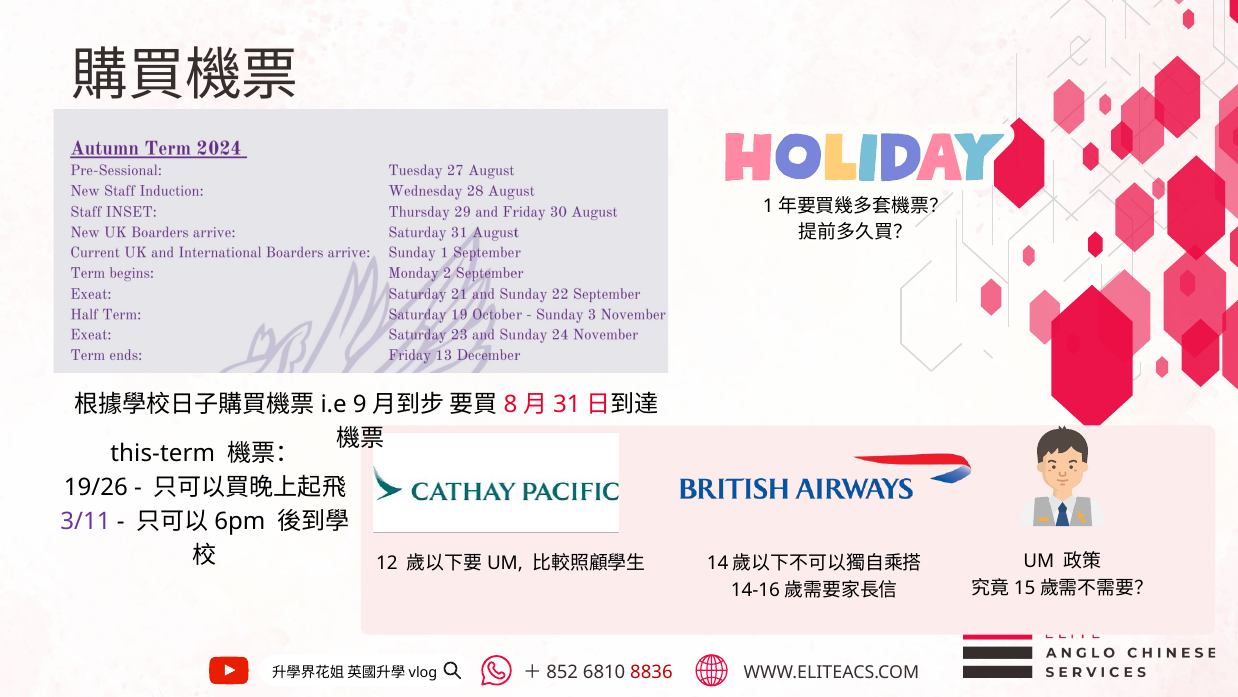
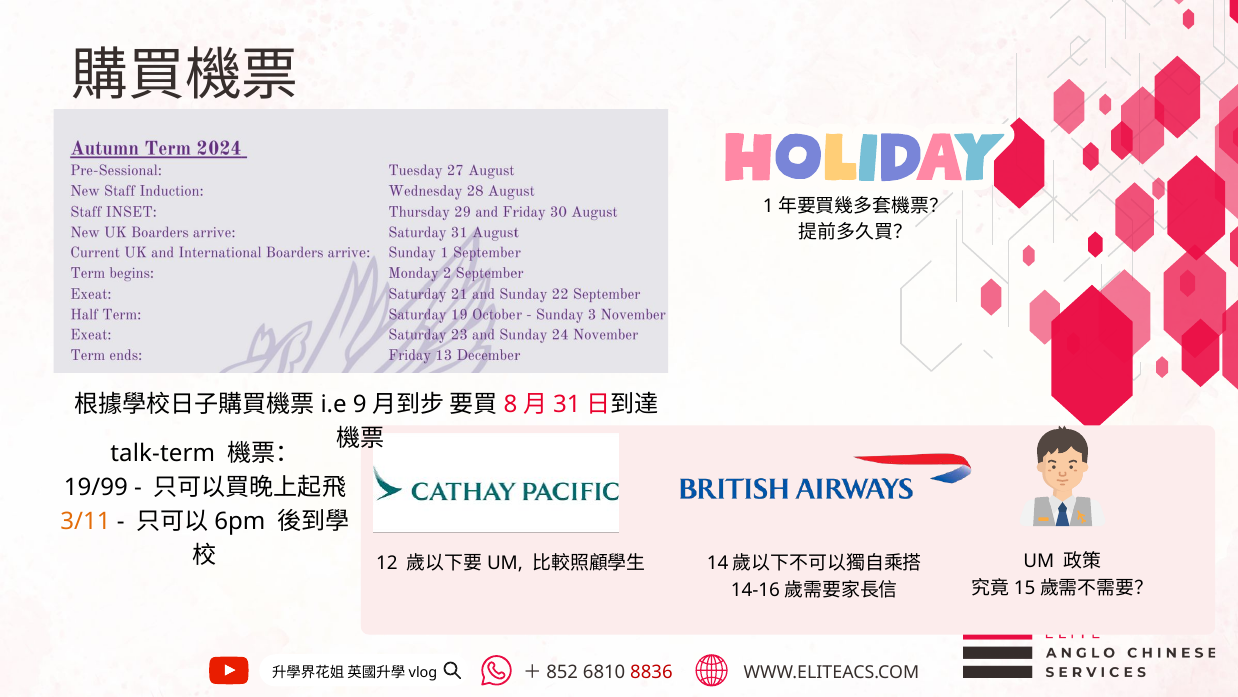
this-term: this-term -> talk-term
19/26: 19/26 -> 19/99
3/11 colour: purple -> orange
